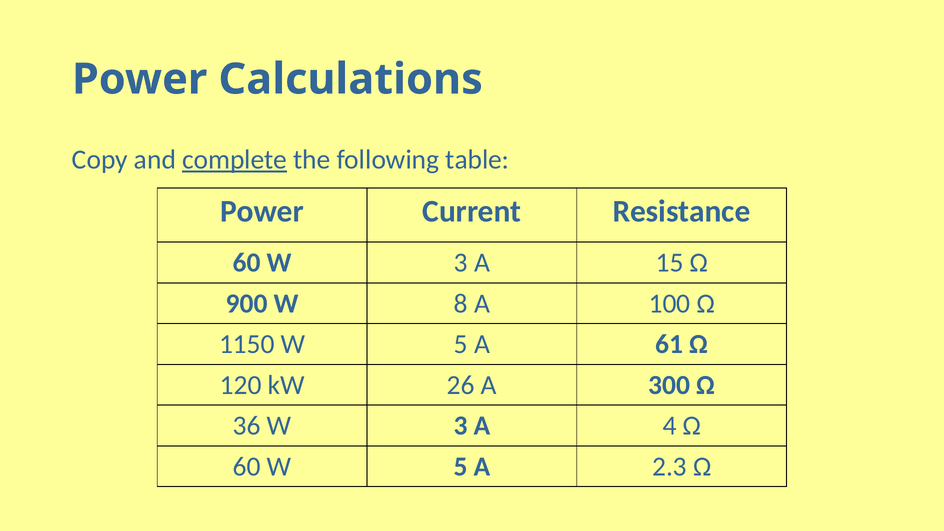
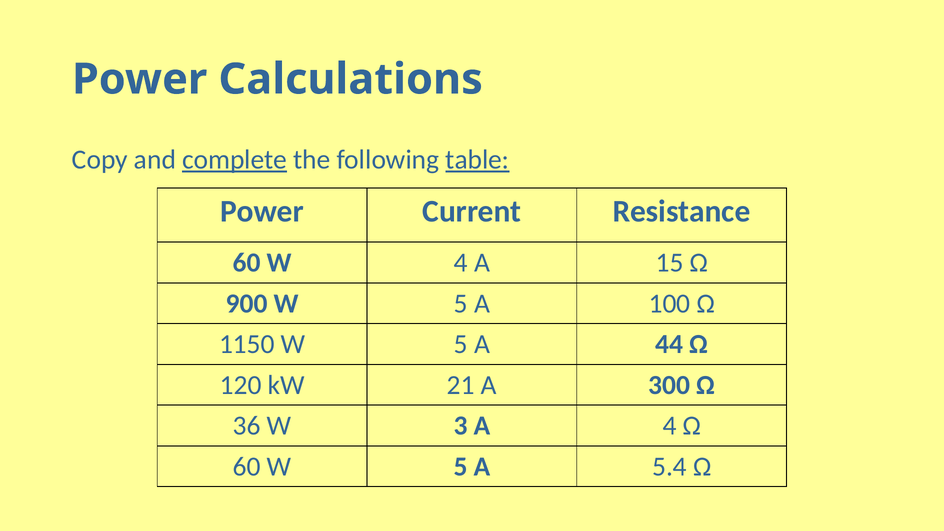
table underline: none -> present
60 W 3: 3 -> 4
900 W 8: 8 -> 5
61: 61 -> 44
26: 26 -> 21
2.3: 2.3 -> 5.4
